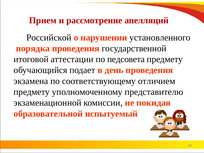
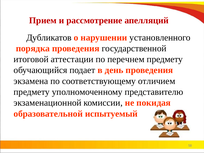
Российской: Российской -> Дубликатов
педсовета: педсовета -> перечнем
